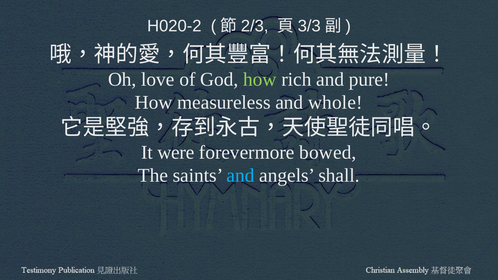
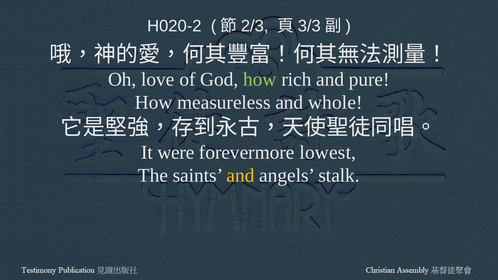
bowed: bowed -> lowest
and at (241, 176) colour: light blue -> yellow
shall: shall -> stalk
